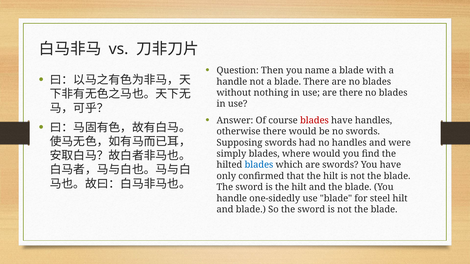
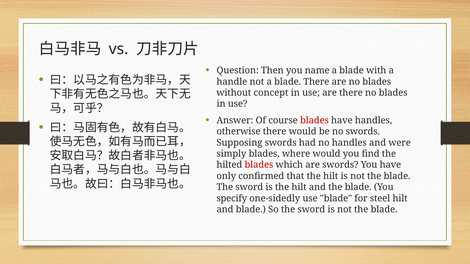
nothing: nothing -> concept
blades at (259, 165) colour: blue -> red
handle at (232, 199): handle -> specify
